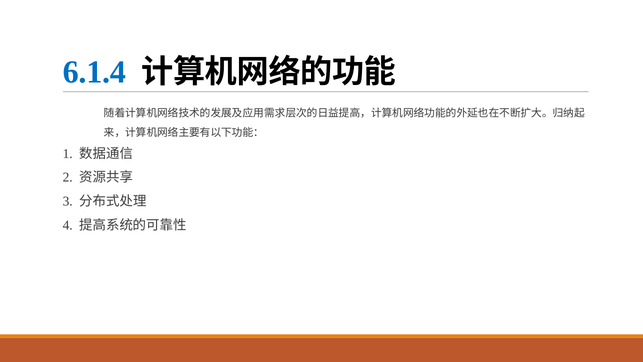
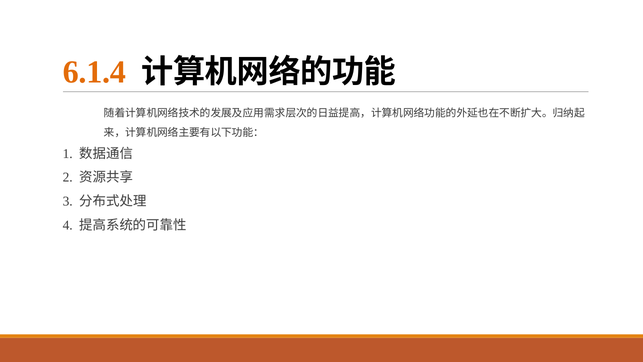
6.1.4 colour: blue -> orange
